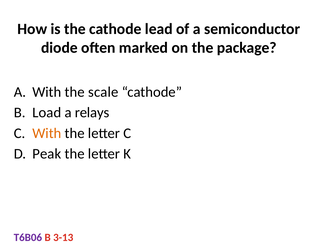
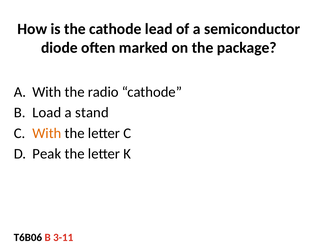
scale: scale -> radio
relays: relays -> stand
T6B06 colour: purple -> black
3-13: 3-13 -> 3-11
